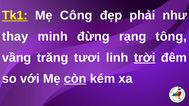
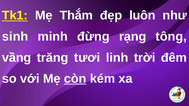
Công: Công -> Thắm
phải: phải -> luôn
thay: thay -> sinh
trời underline: present -> none
